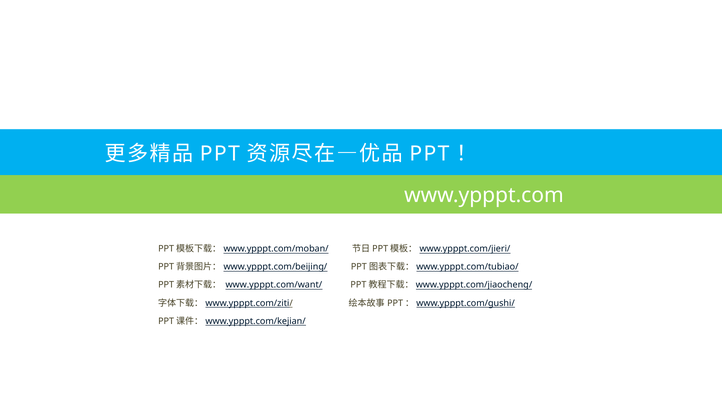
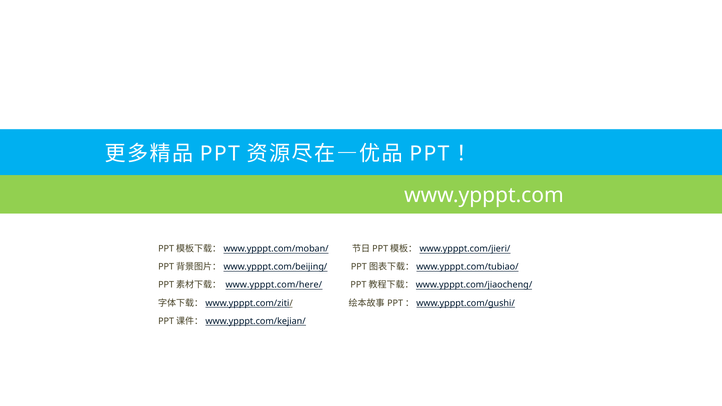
www.ypppt.com/want/: www.ypppt.com/want/ -> www.ypppt.com/here/
